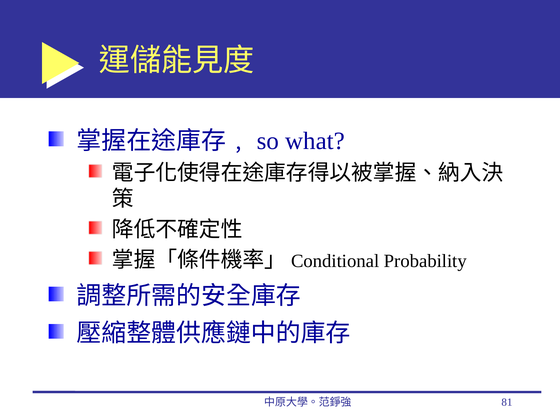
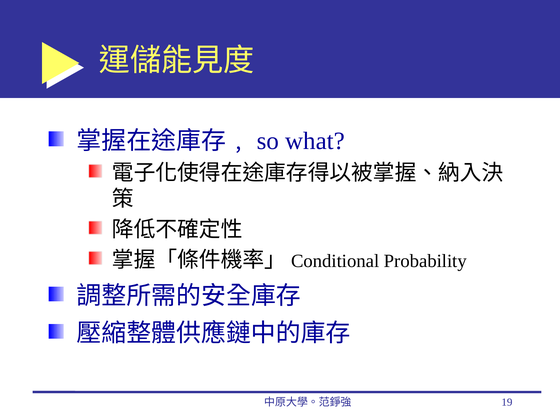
81: 81 -> 19
